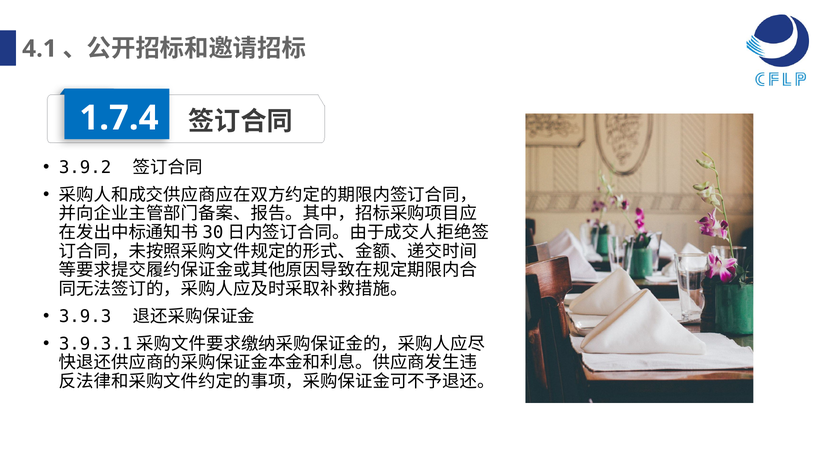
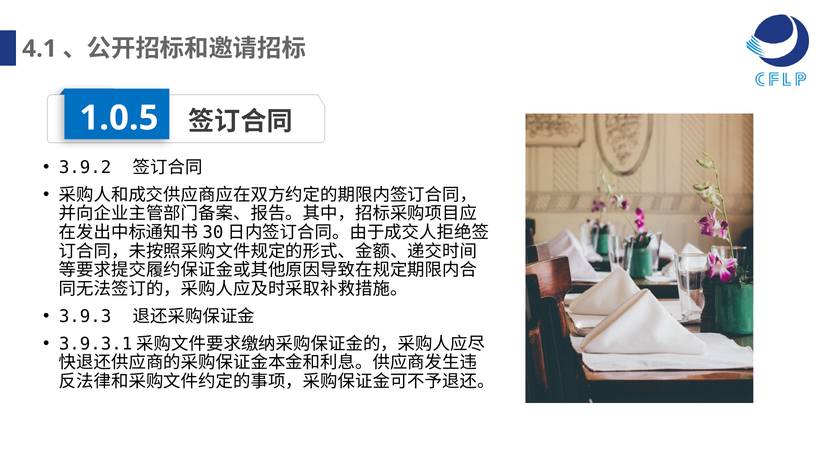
1.7.4: 1.7.4 -> 1.0.5
